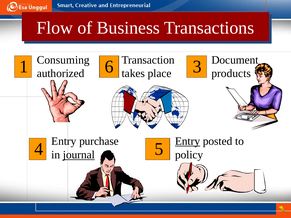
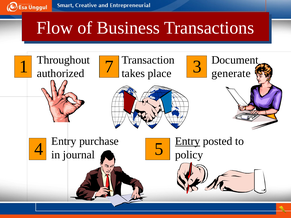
Consuming: Consuming -> Throughout
6: 6 -> 7
products: products -> generate
journal underline: present -> none
